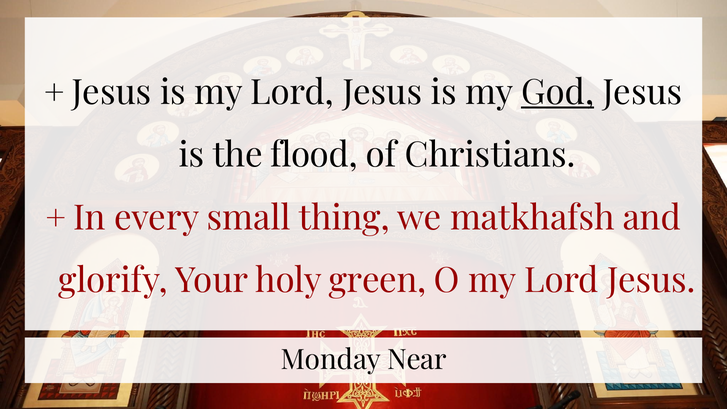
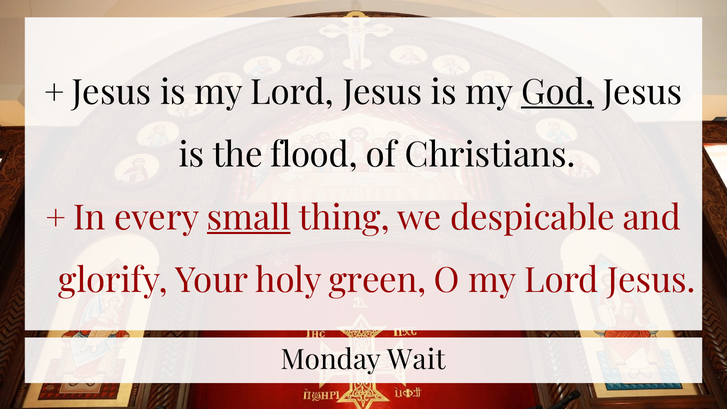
small underline: none -> present
matkhafsh: matkhafsh -> despicable
Near: Near -> Wait
